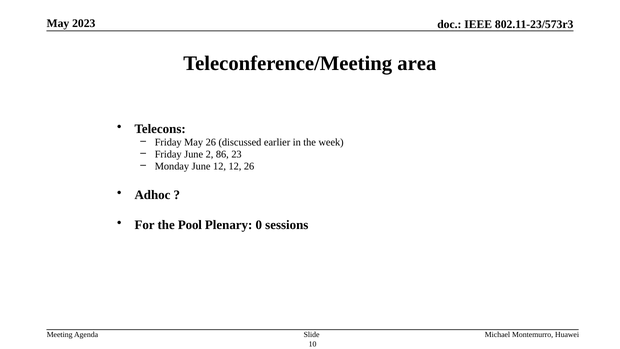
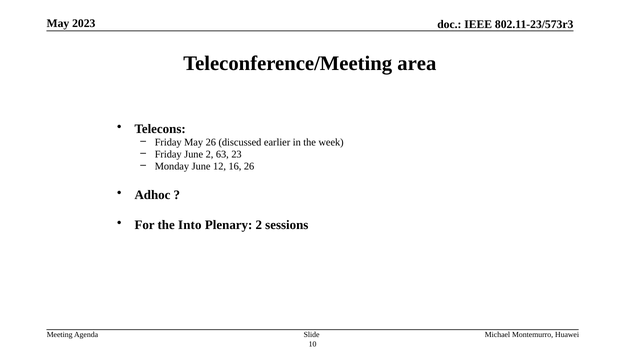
86: 86 -> 63
12 12: 12 -> 16
Pool: Pool -> Into
Plenary 0: 0 -> 2
